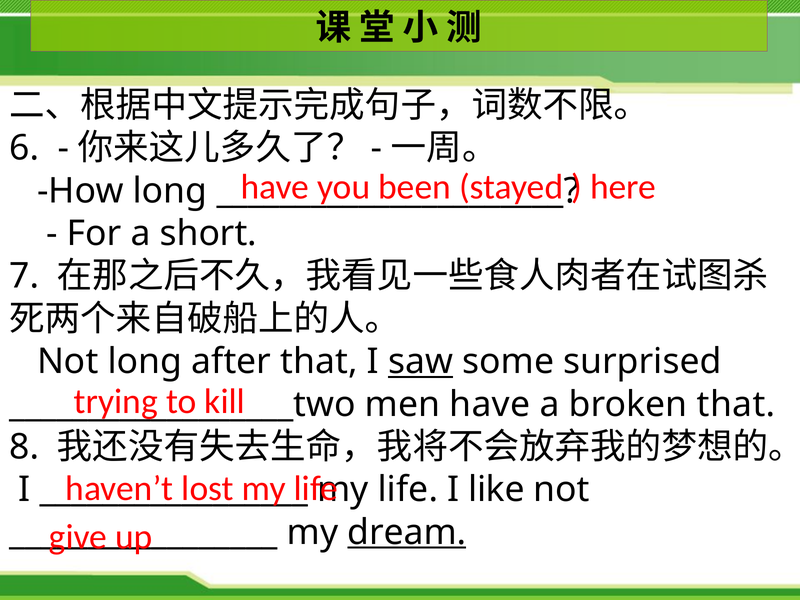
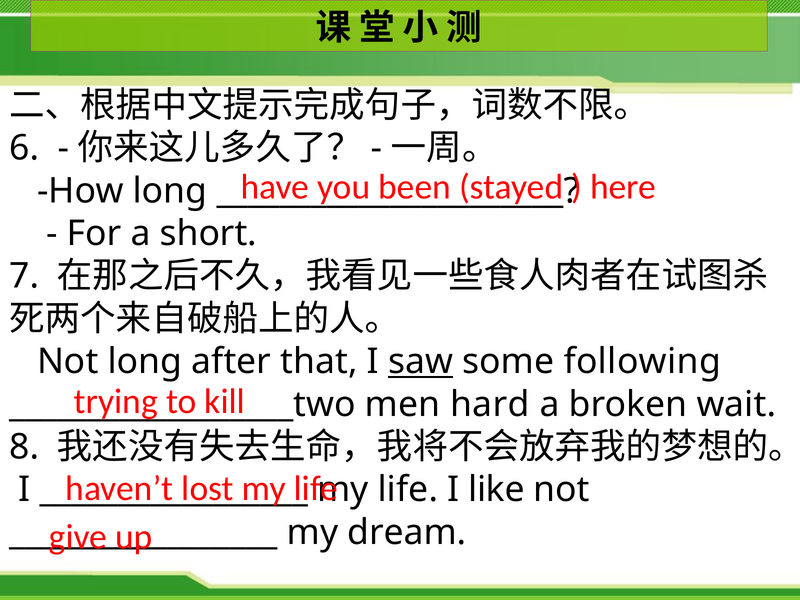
surprised: surprised -> following
men have: have -> hard
broken that: that -> wait
dream underline: present -> none
